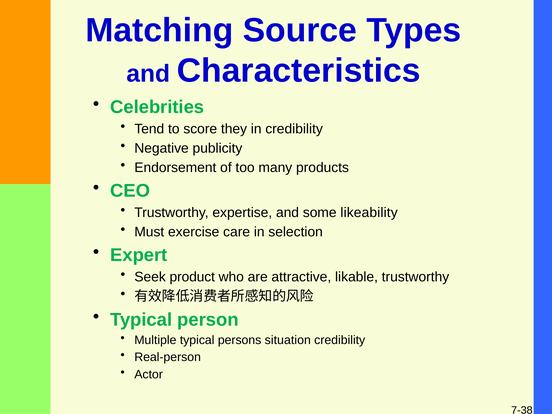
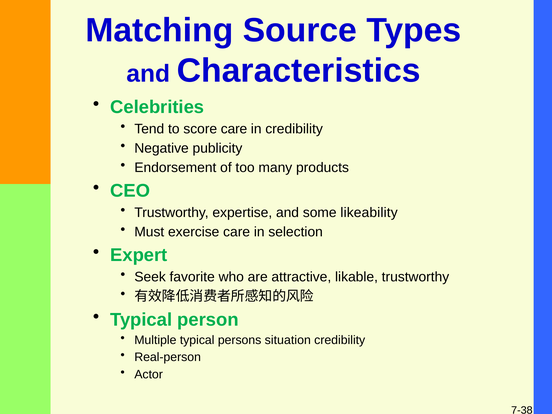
score they: they -> care
product: product -> favorite
